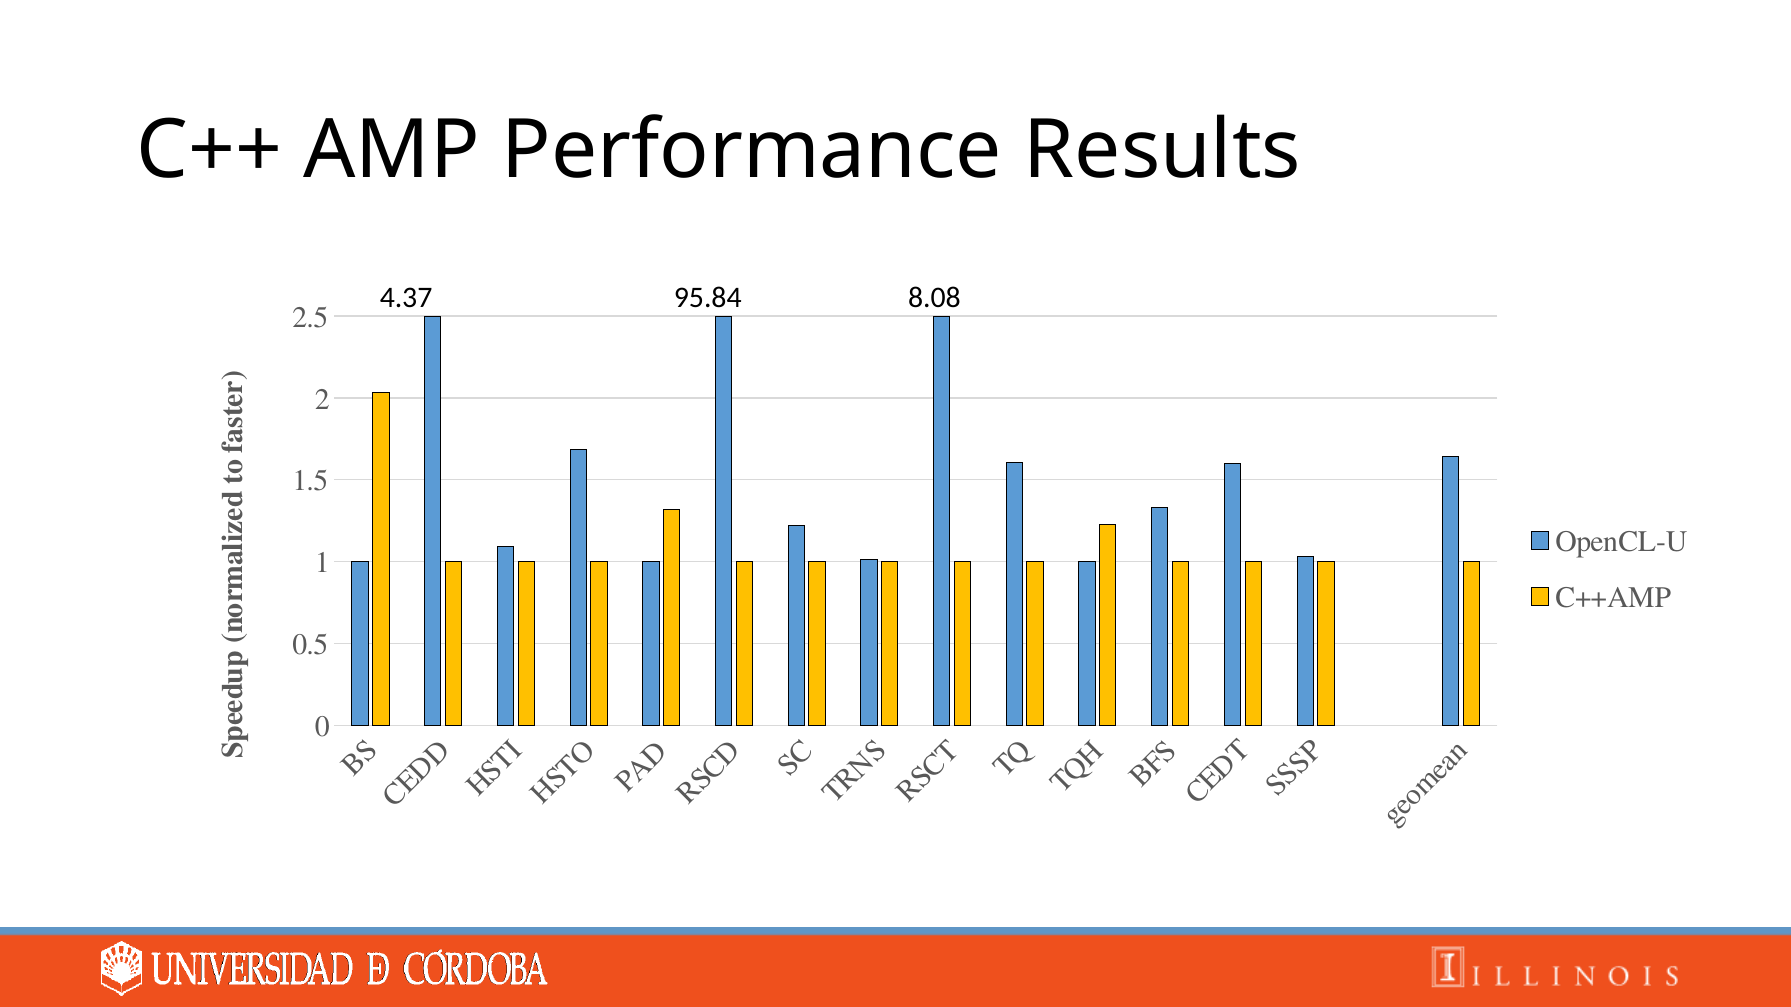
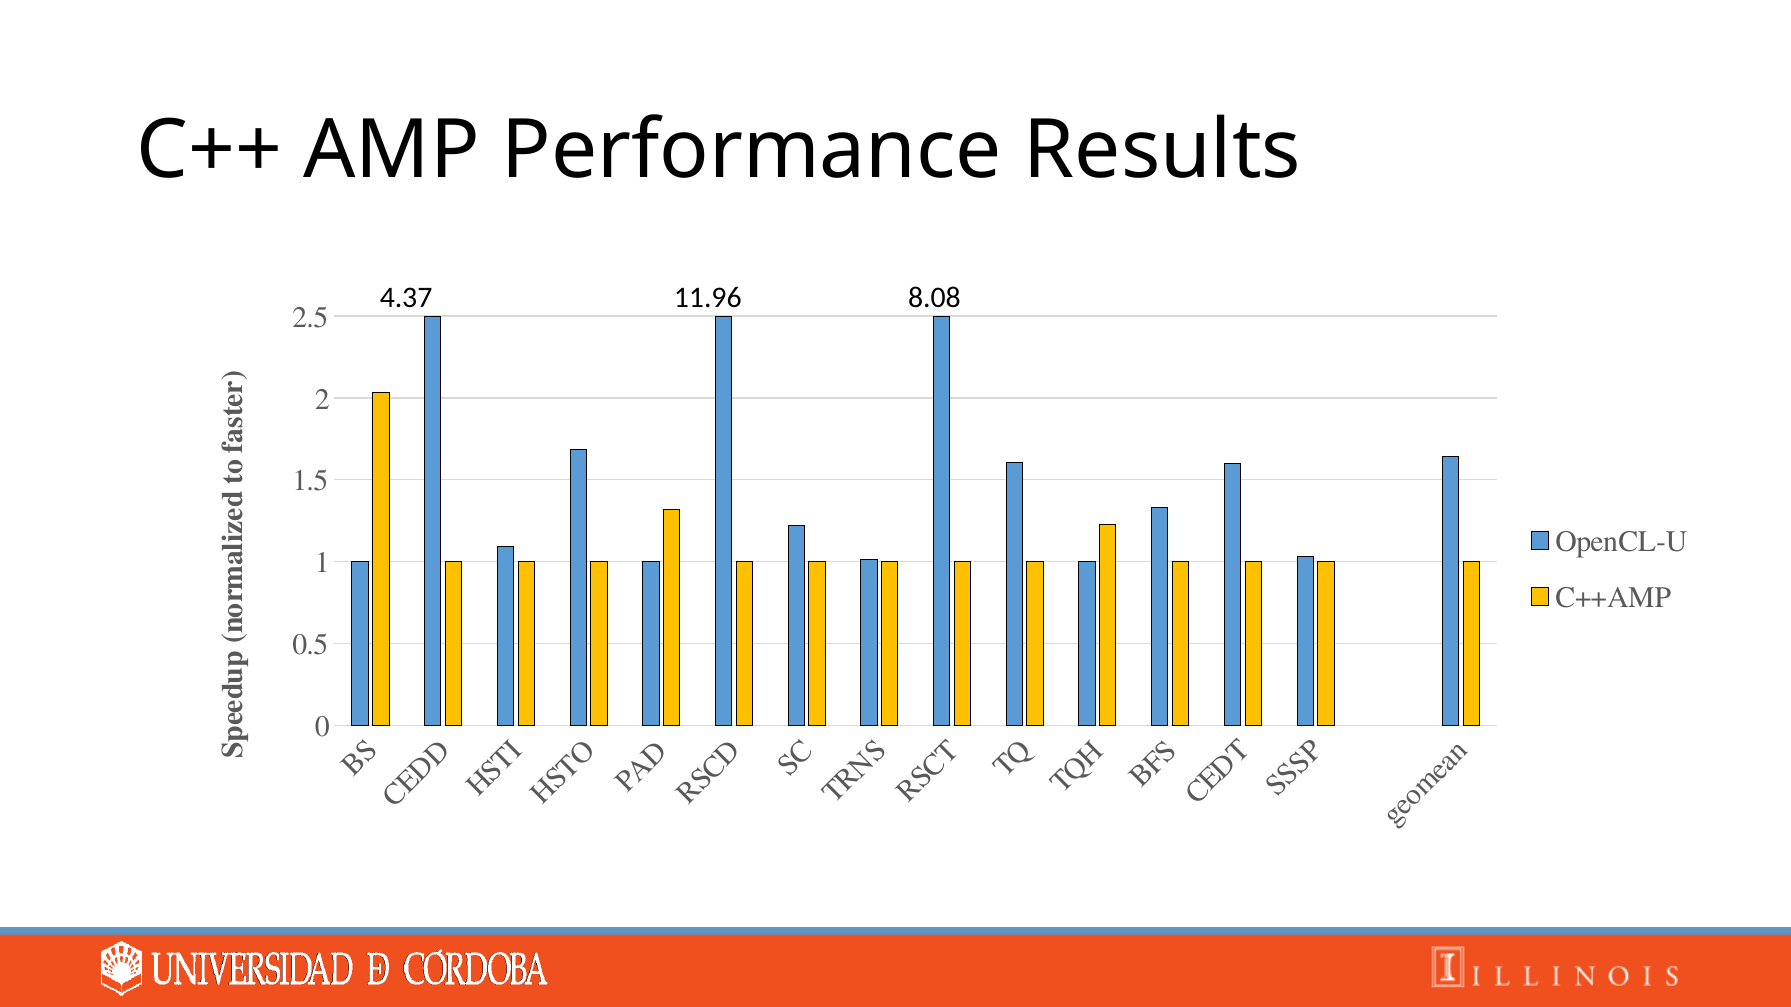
95.84: 95.84 -> 11.96
